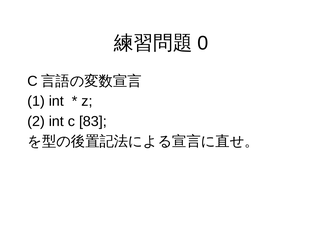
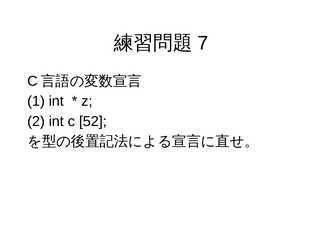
0: 0 -> 7
83: 83 -> 52
